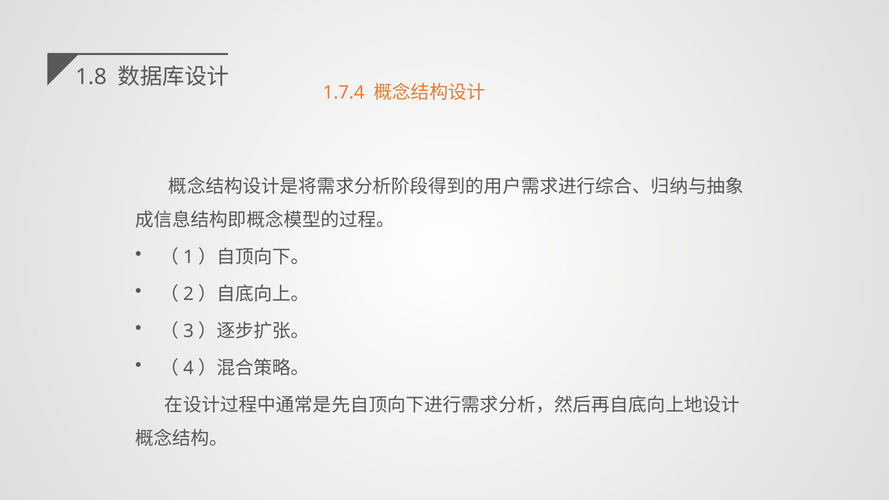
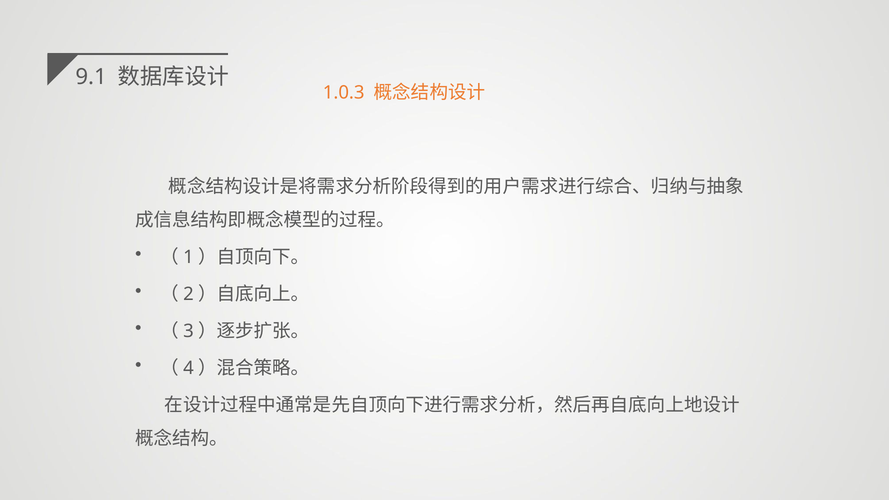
1.8: 1.8 -> 9.1
1.7.4: 1.7.4 -> 1.0.3
